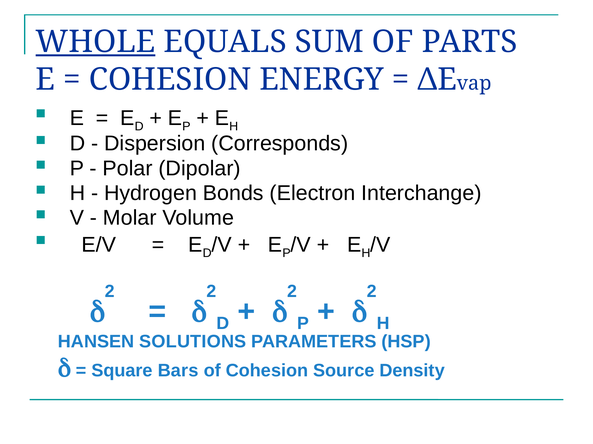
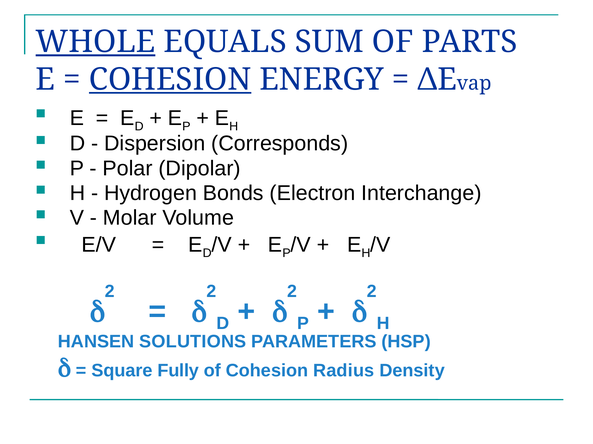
COHESION at (170, 80) underline: none -> present
Bars: Bars -> Fully
Source: Source -> Radius
